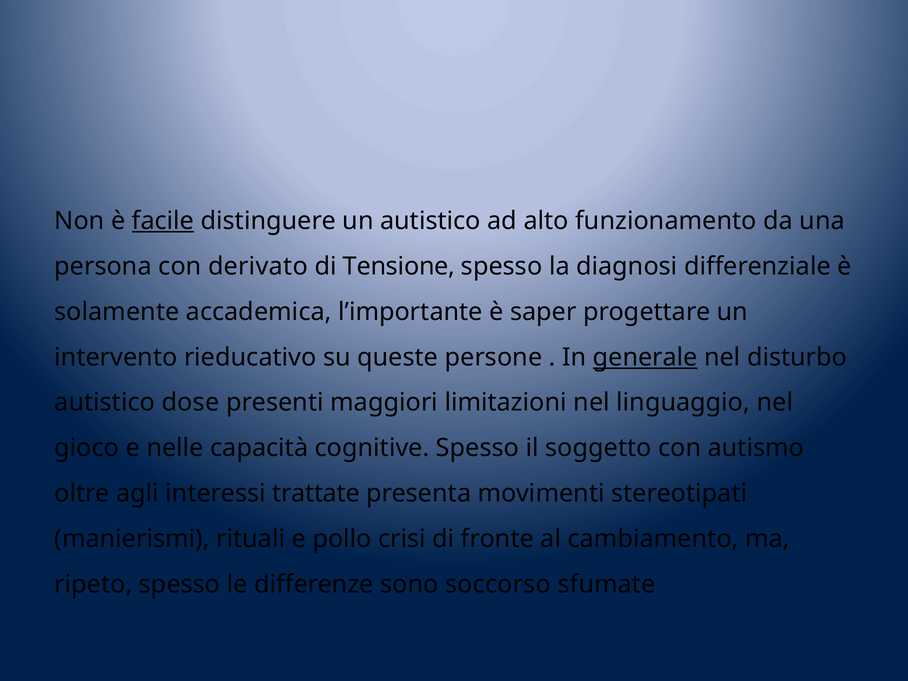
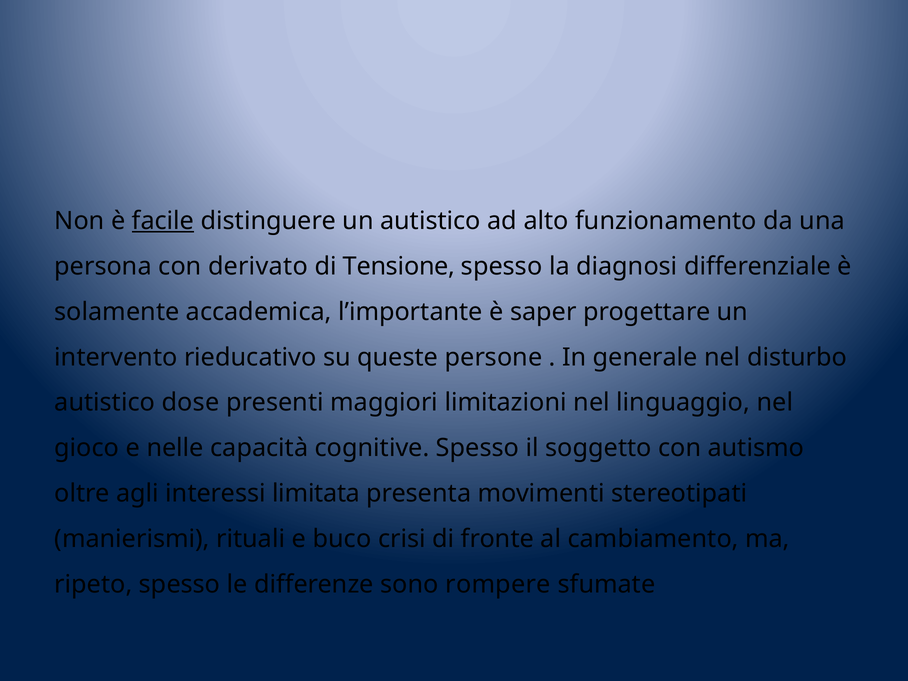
generale underline: present -> none
trattate: trattate -> limitata
pollo: pollo -> buco
soccorso: soccorso -> rompere
